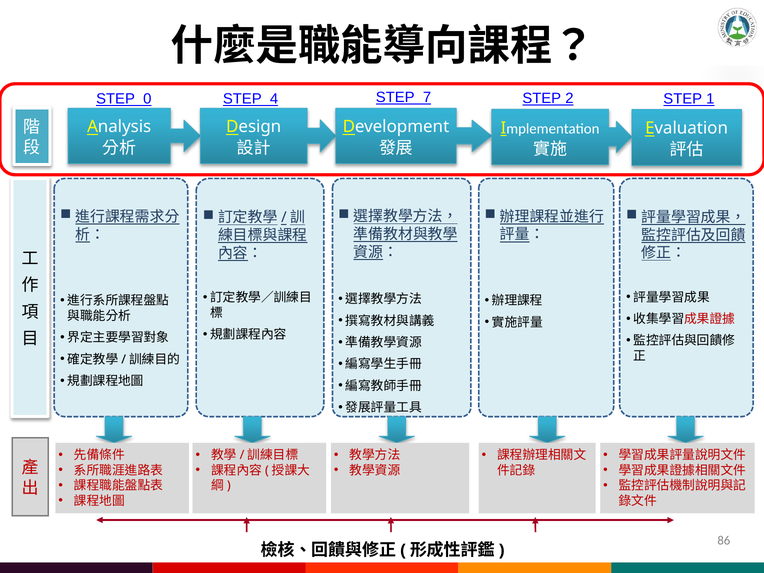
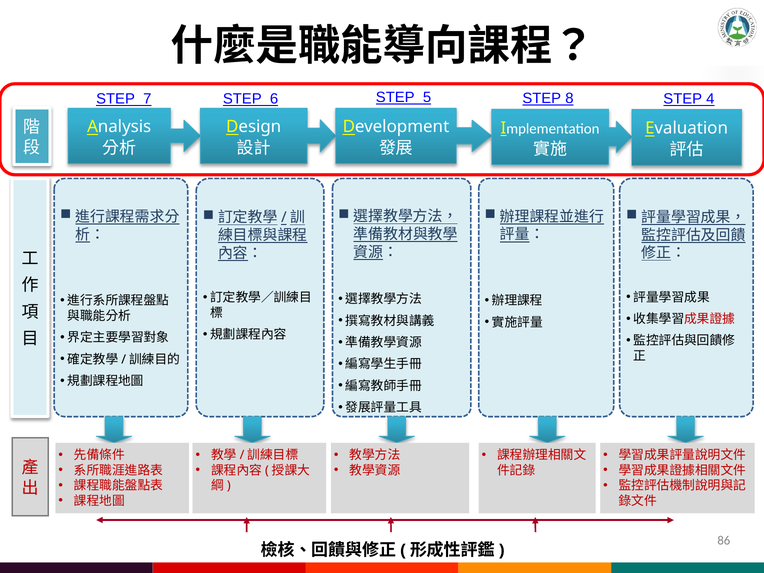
0: 0 -> 7
4: 4 -> 6
7: 7 -> 5
2: 2 -> 8
1: 1 -> 4
